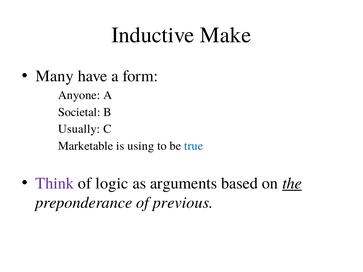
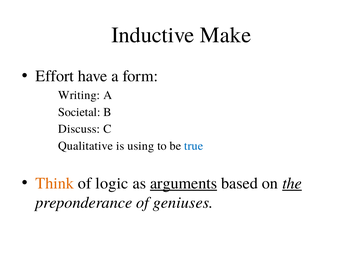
Many: Many -> Effort
Anyone: Anyone -> Writing
Usually: Usually -> Discuss
Marketable: Marketable -> Qualitative
Think colour: purple -> orange
arguments underline: none -> present
previous: previous -> geniuses
